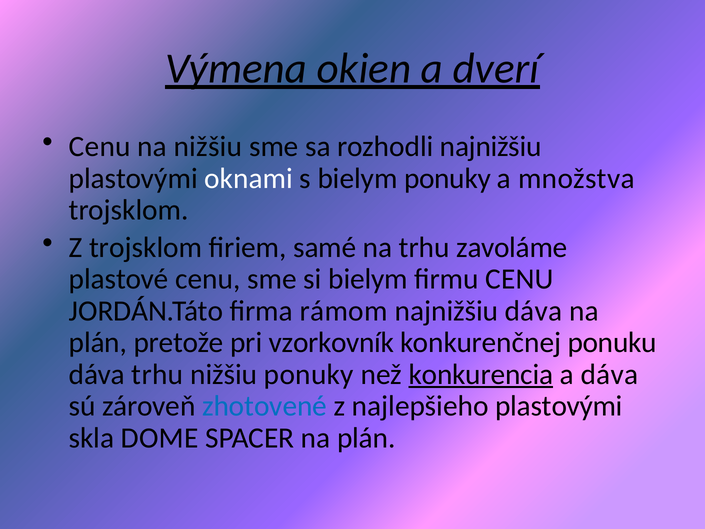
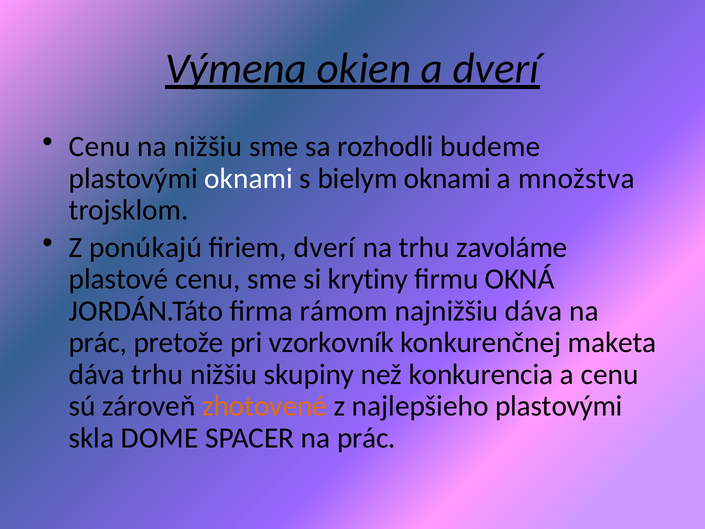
rozhodli najnižšiu: najnižšiu -> budeme
bielym ponuky: ponuky -> oknami
Z trojsklom: trojsklom -> ponúkajú
firiem samé: samé -> dverí
si bielym: bielym -> krytiny
firmu CENU: CENU -> OKNÁ
plán at (98, 343): plán -> prác
ponuku: ponuku -> maketa
nižšiu ponuky: ponuky -> skupiny
konkurencia underline: present -> none
a dáva: dáva -> cenu
zhotovené colour: blue -> orange
SPACER na plán: plán -> prác
